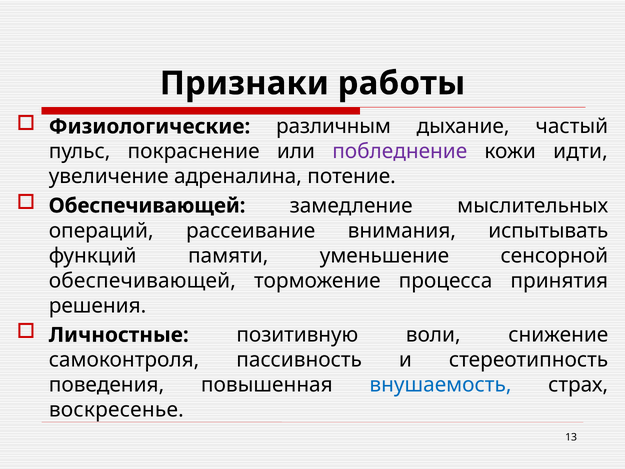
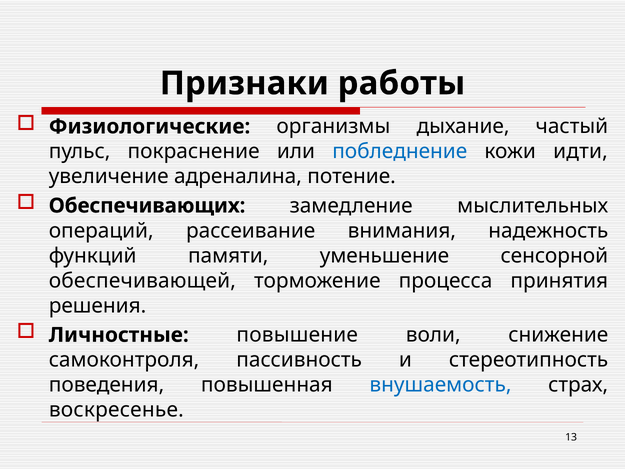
различным: различным -> организмы
побледнение colour: purple -> blue
Обеспечивающей at (147, 206): Обеспечивающей -> Обеспечивающих
испытывать: испытывать -> надежность
позитивную: позитивную -> повышение
